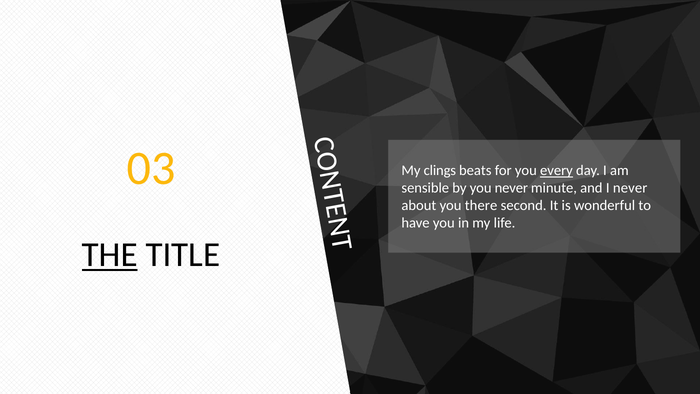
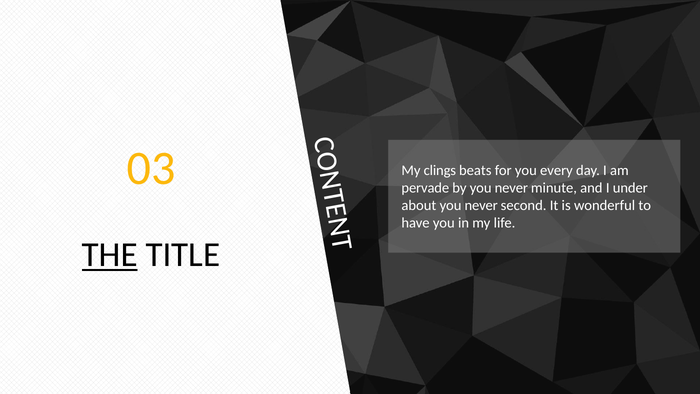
every underline: present -> none
sensible: sensible -> pervade
I never: never -> under
about you there: there -> never
